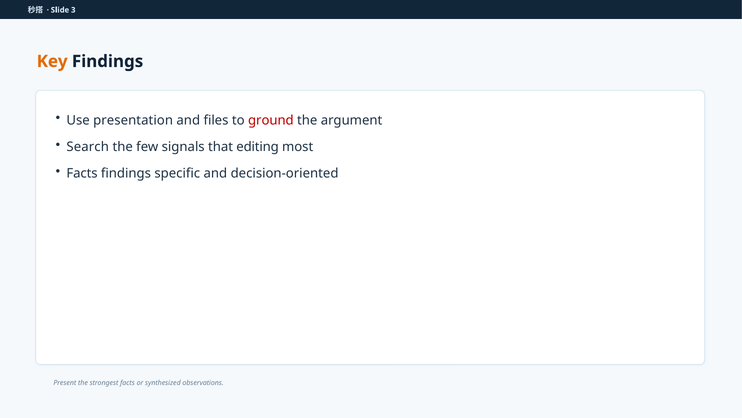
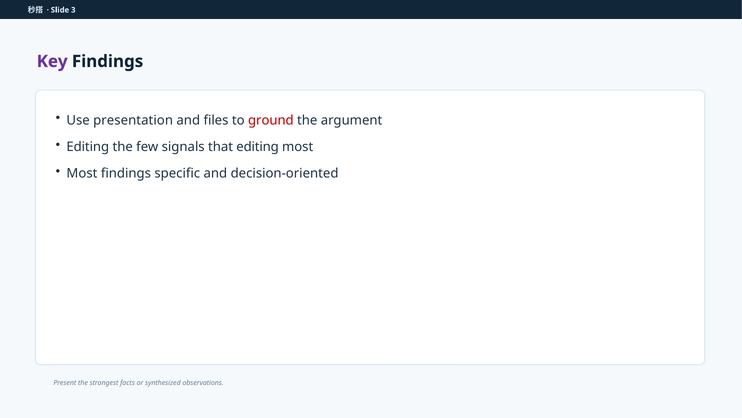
Key colour: orange -> purple
Search at (88, 147): Search -> Editing
Facts at (82, 173): Facts -> Most
